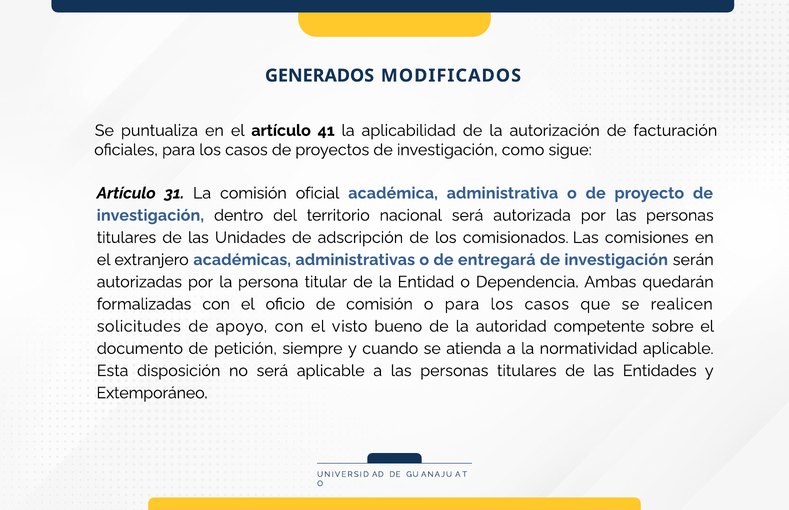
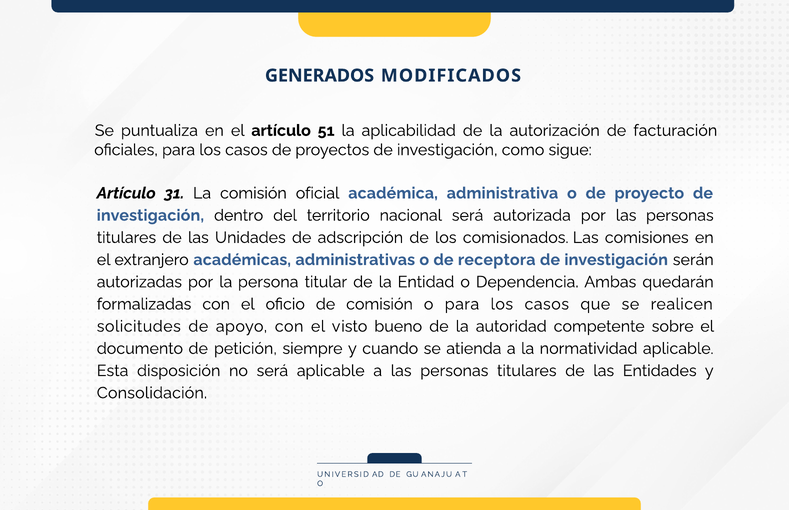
41: 41 -> 51
entregará: entregará -> receptora
Extemporáneo: Extemporáneo -> Consolidación
